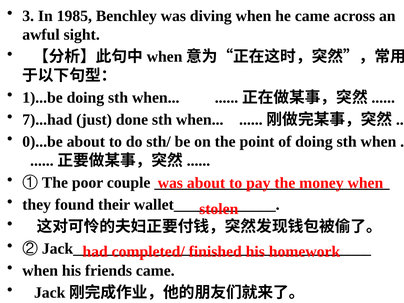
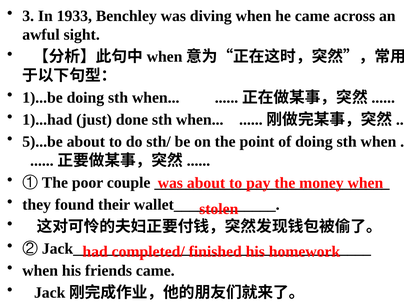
1985: 1985 -> 1933
7)...had: 7)...had -> 1)...had
0)...be: 0)...be -> 5)...be
